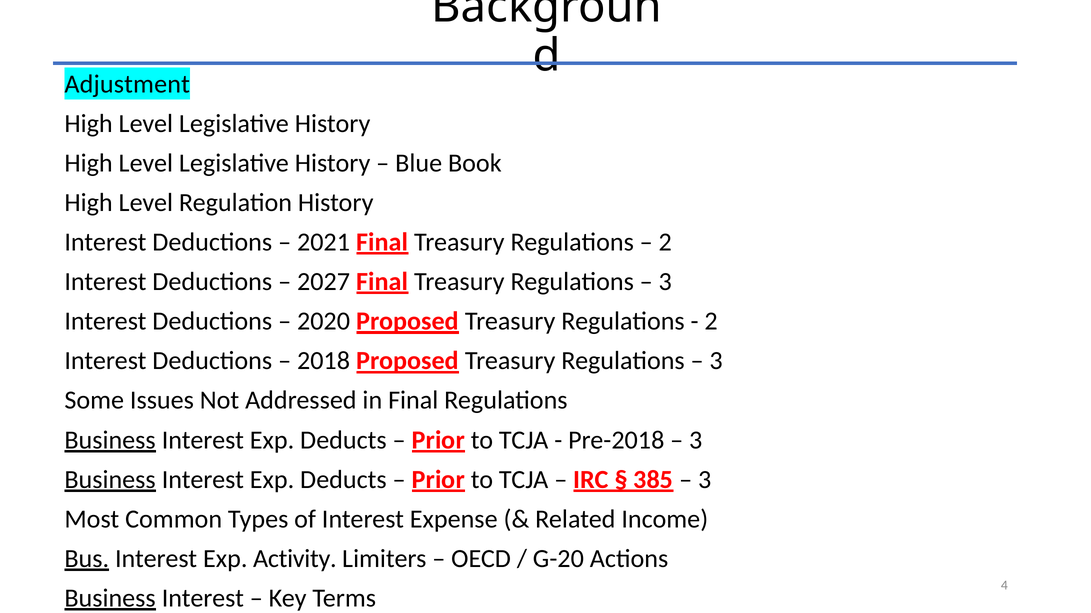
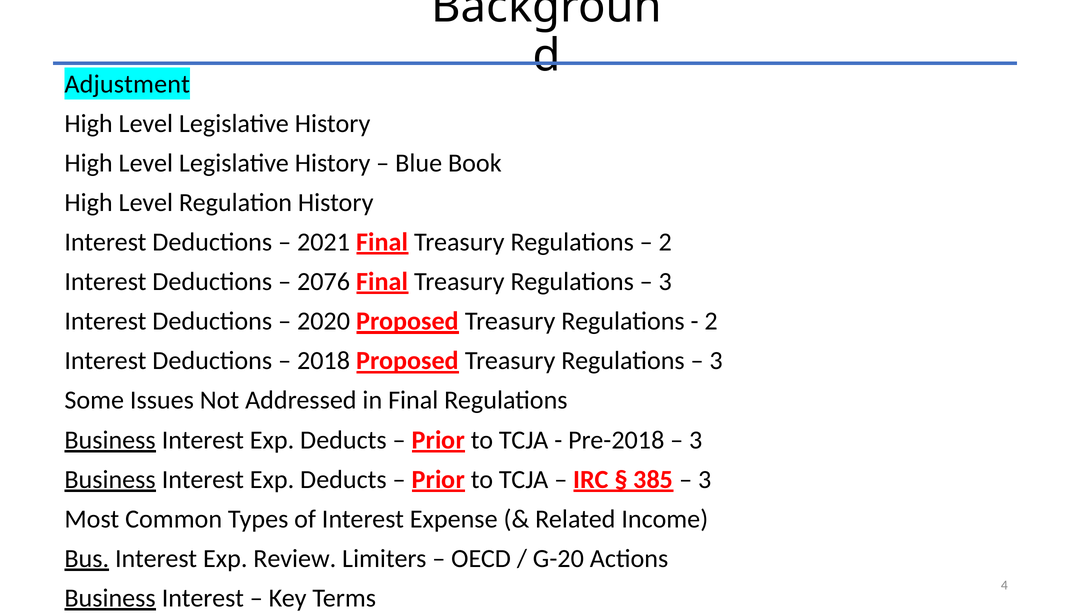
2027: 2027 -> 2076
Activity: Activity -> Review
